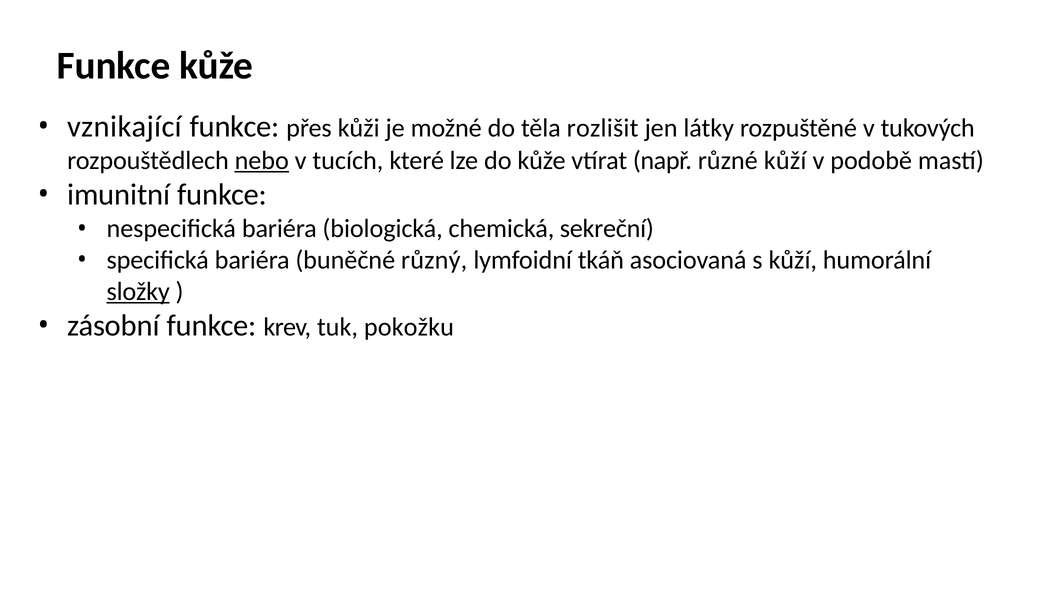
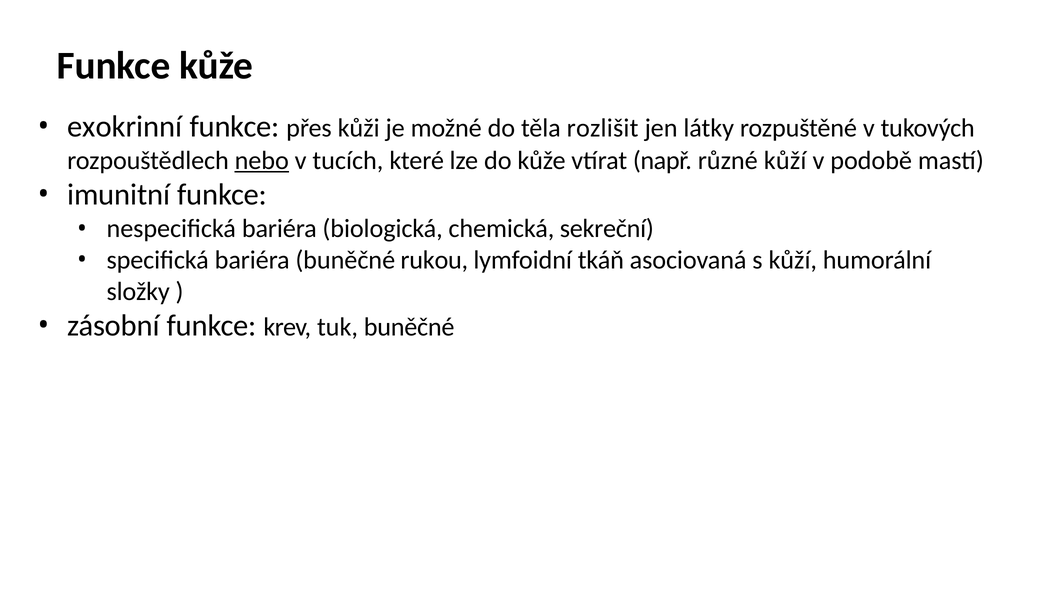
vznikající: vznikající -> exokrinní
různý: různý -> rukou
složky underline: present -> none
tuk pokožku: pokožku -> buněčné
